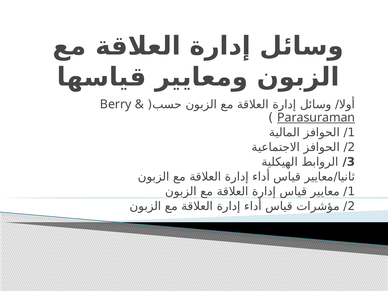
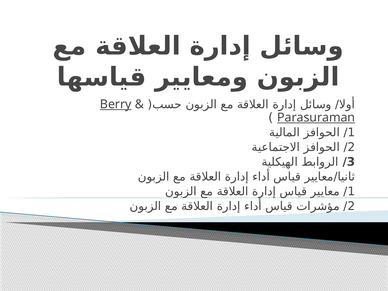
Berry underline: none -> present
